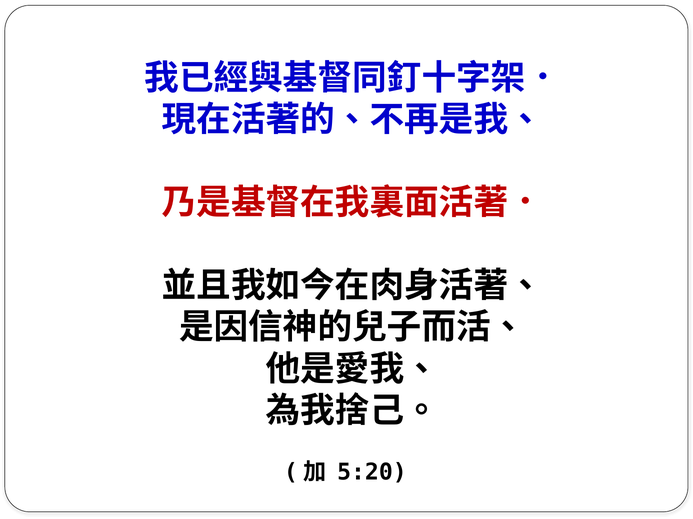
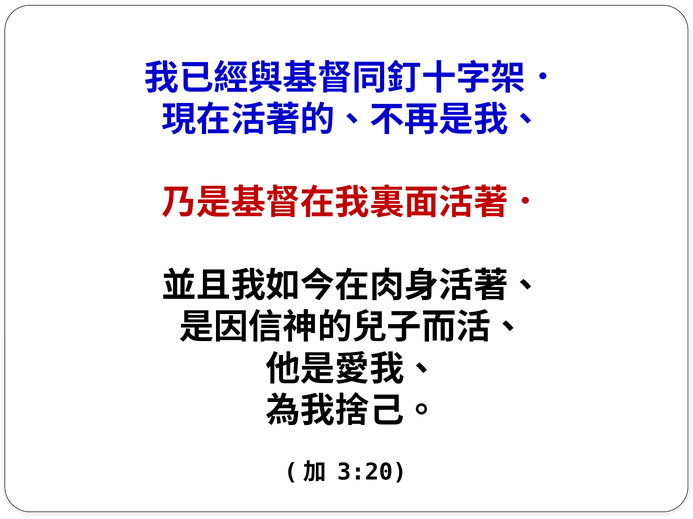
5:20: 5:20 -> 3:20
